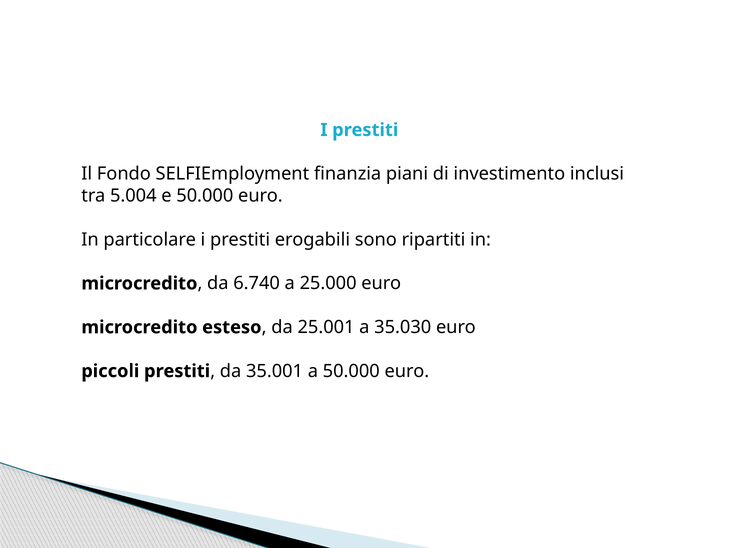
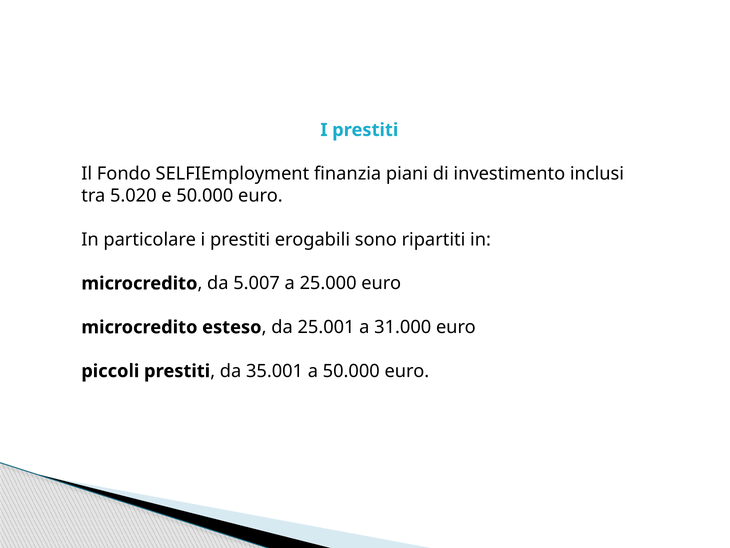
5.004: 5.004 -> 5.020
6.740: 6.740 -> 5.007
35.030: 35.030 -> 31.000
